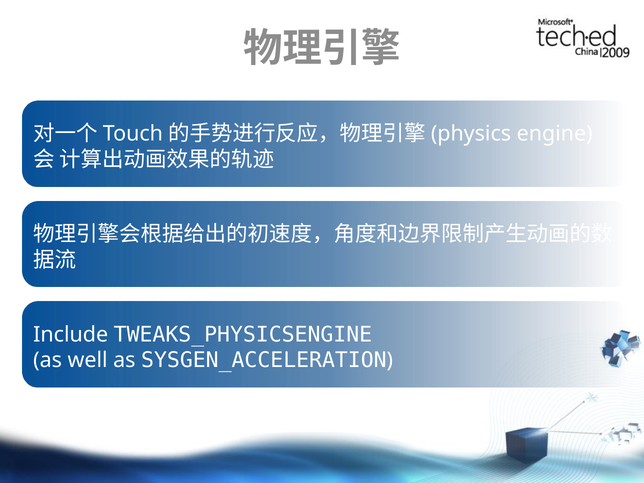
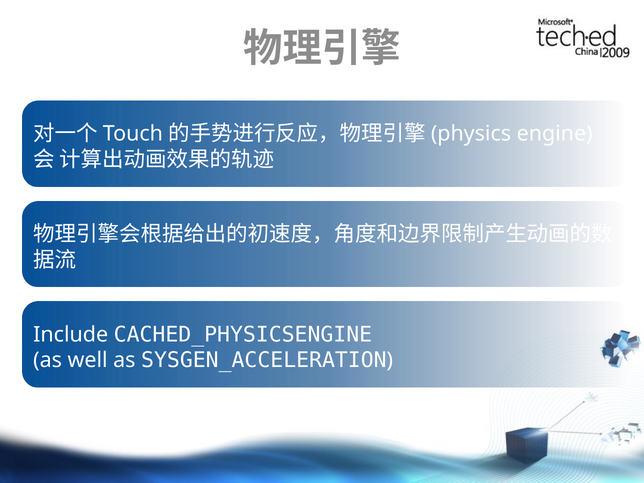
TWEAKS_PHYSICSENGINE: TWEAKS_PHYSICSENGINE -> CACHED_PHYSICSENGINE
